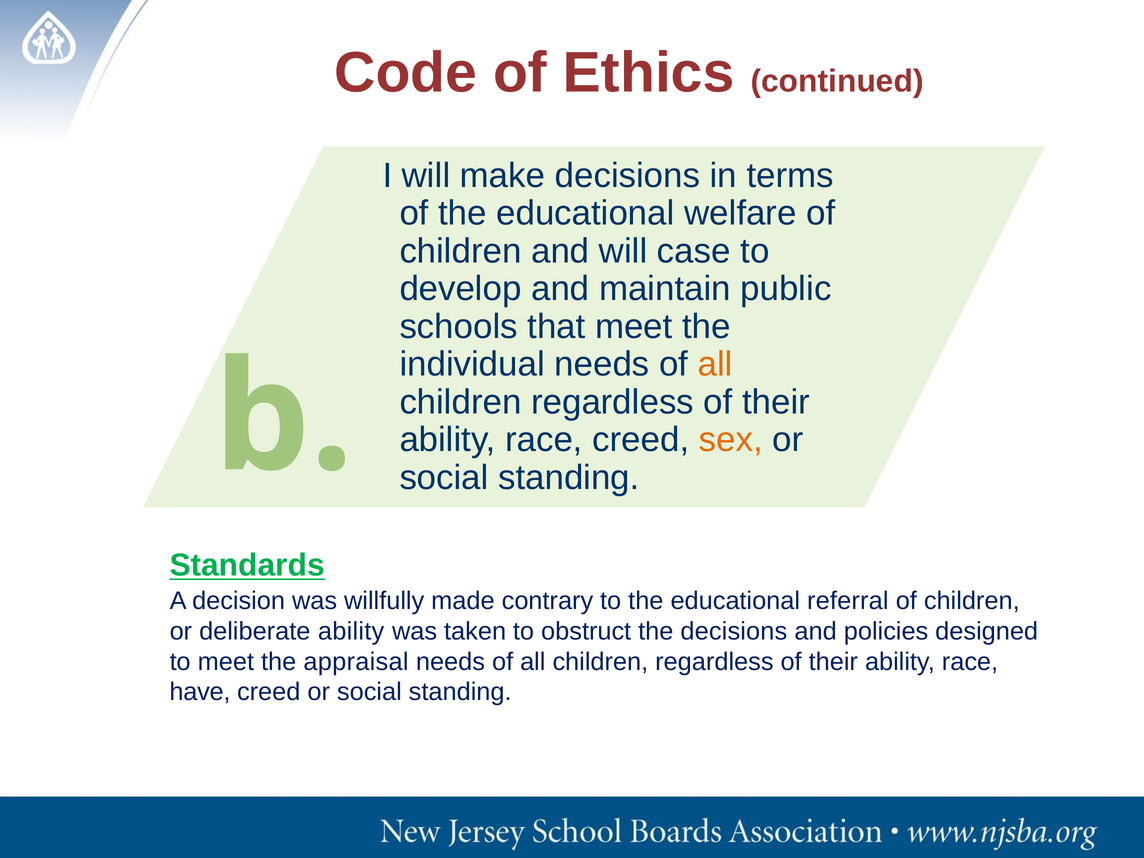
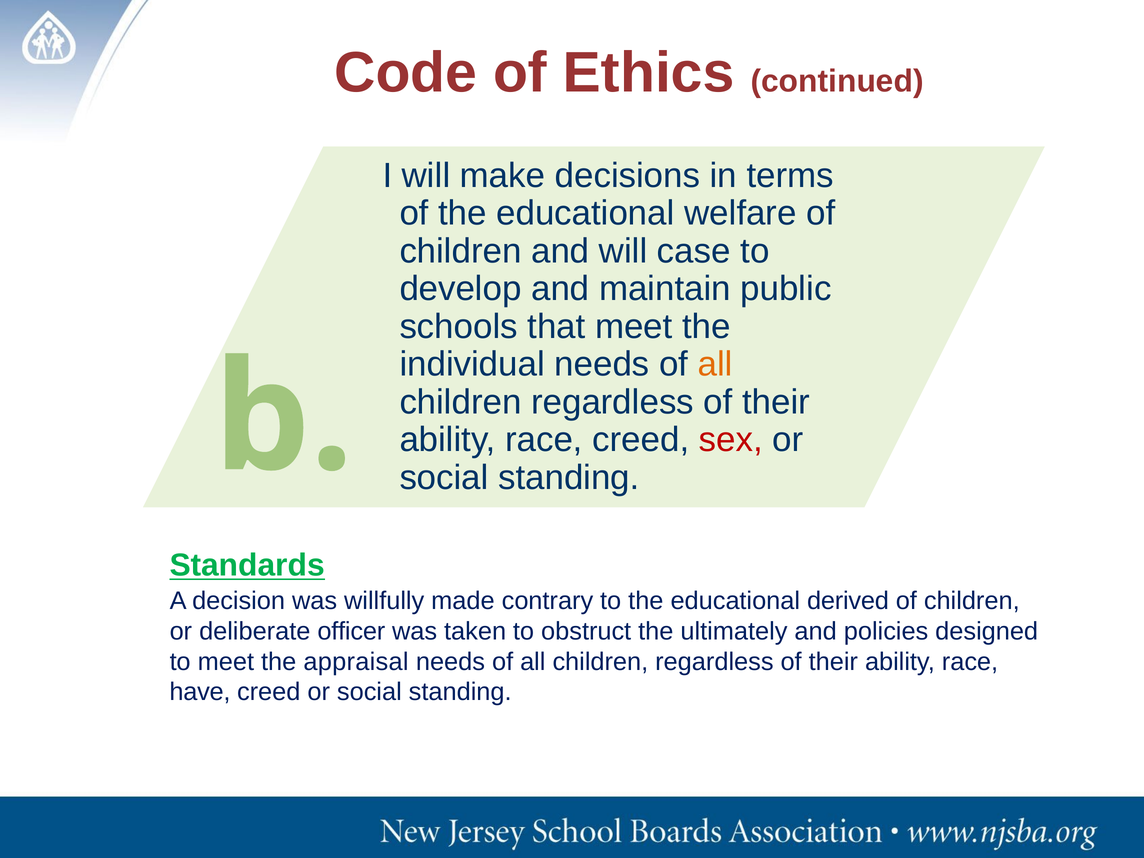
sex colour: orange -> red
referral: referral -> derived
deliberate ability: ability -> officer
the decisions: decisions -> ultimately
